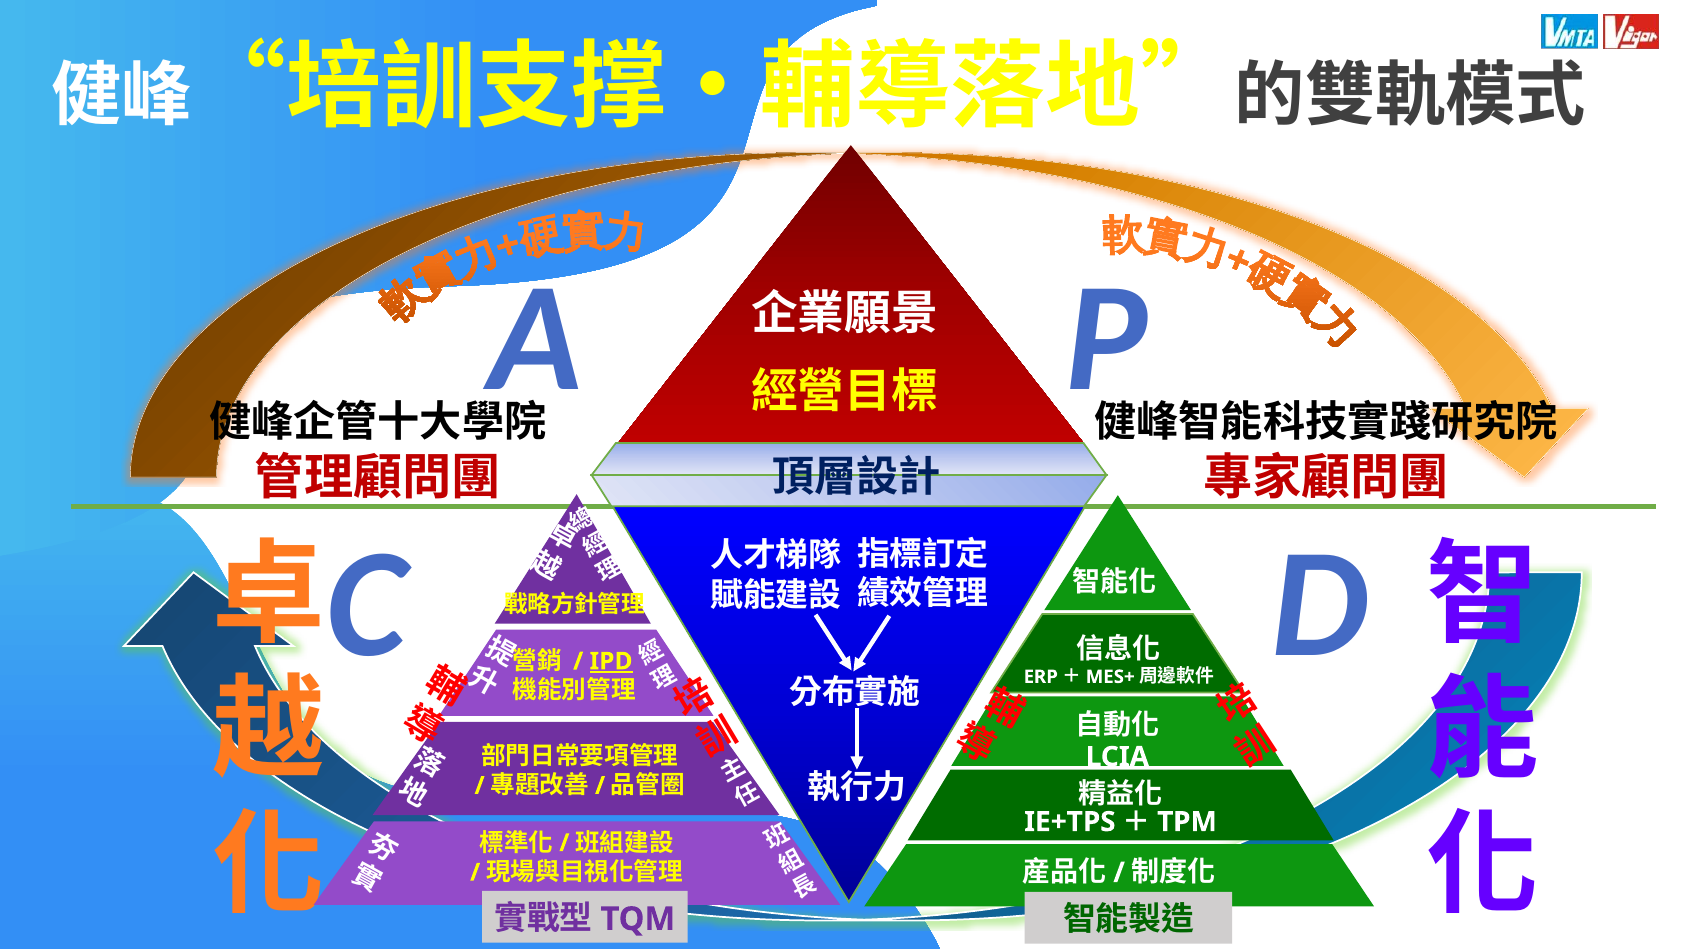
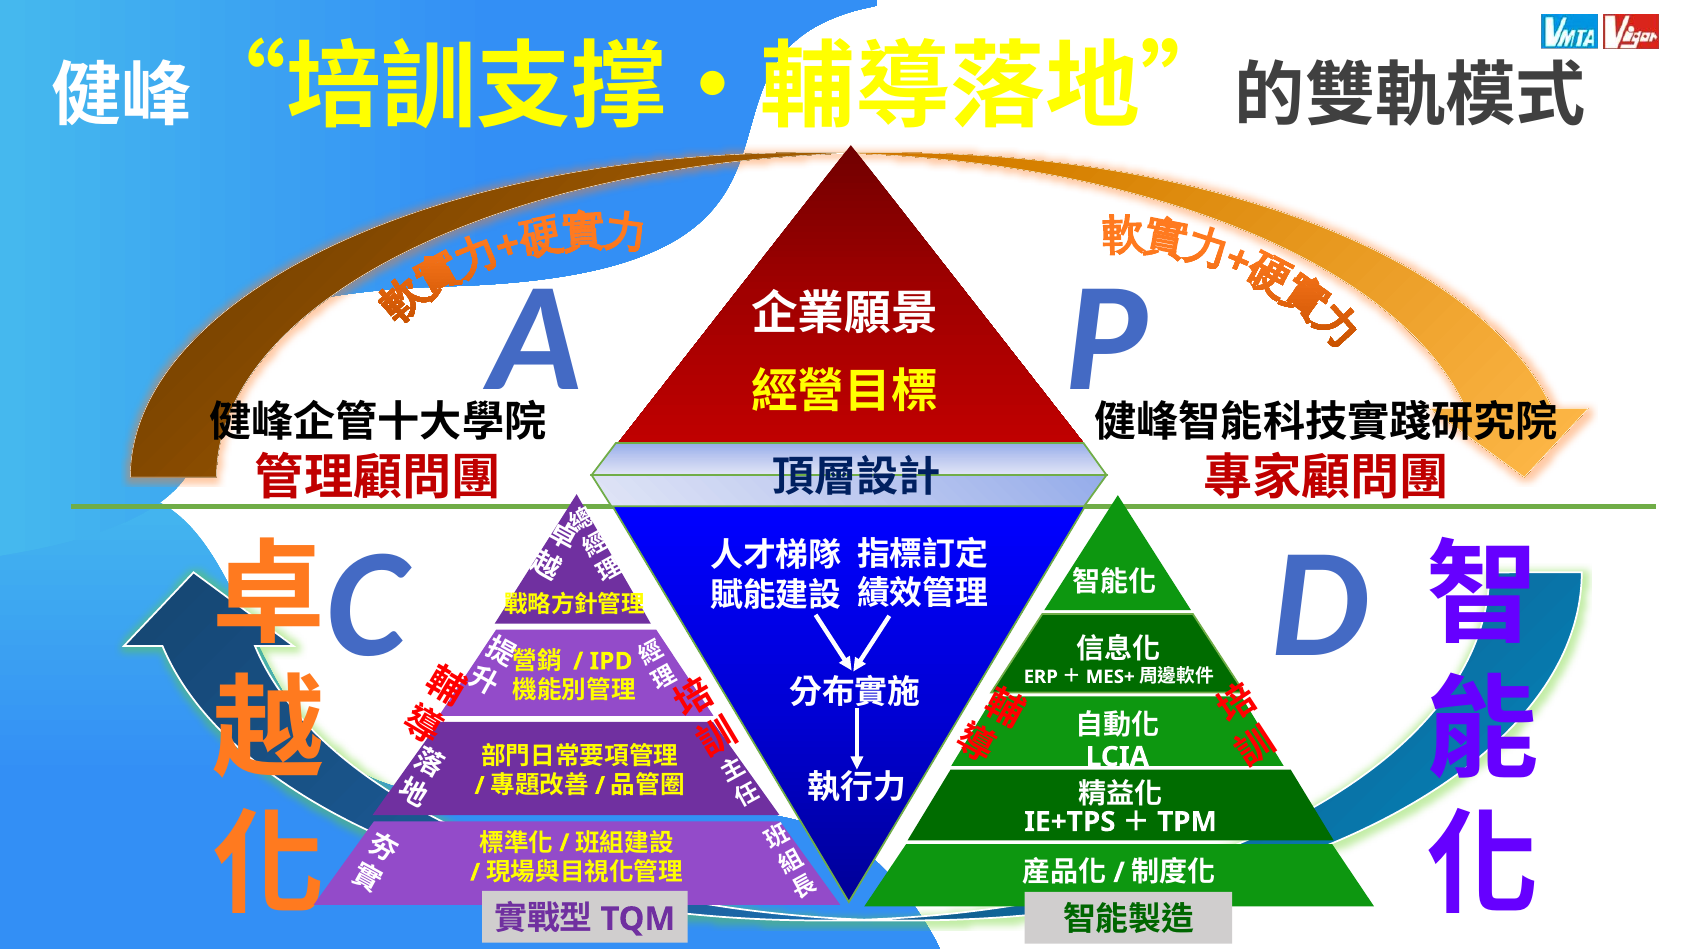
IPD underline: present -> none
